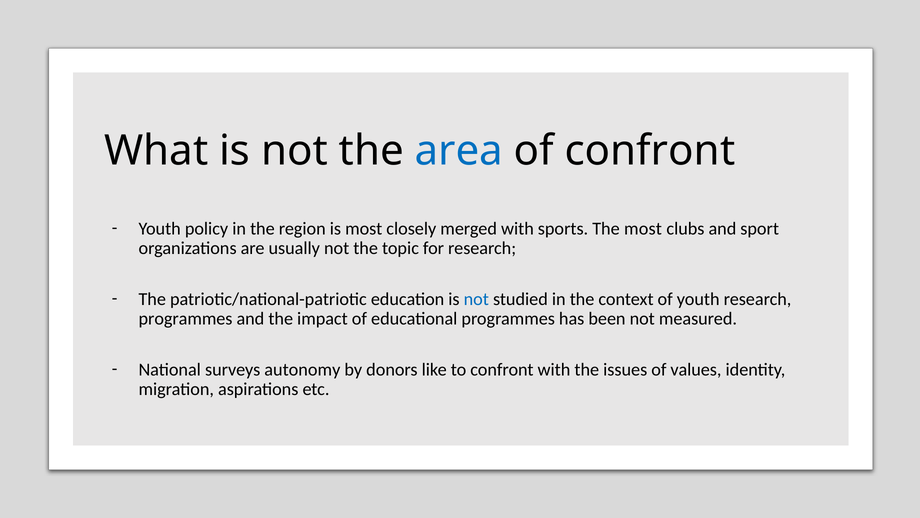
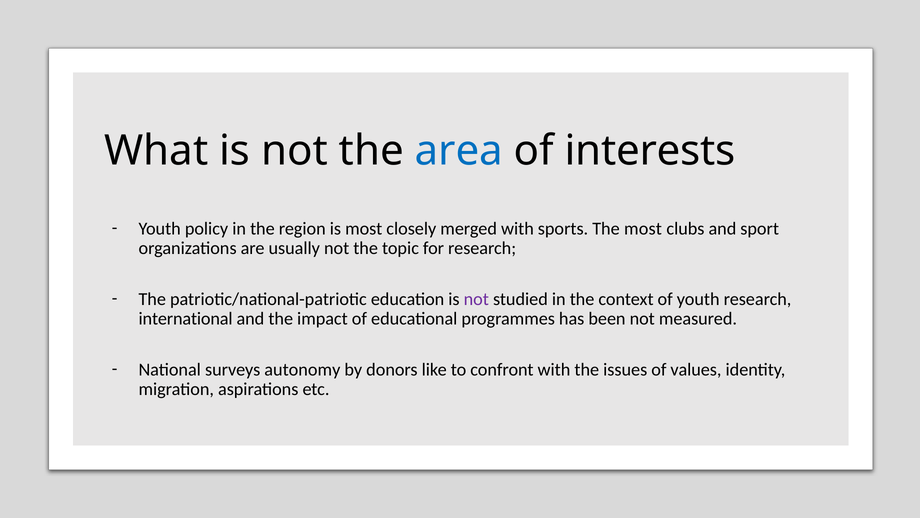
of confront: confront -> interests
not at (476, 299) colour: blue -> purple
programmes at (186, 319): programmes -> international
